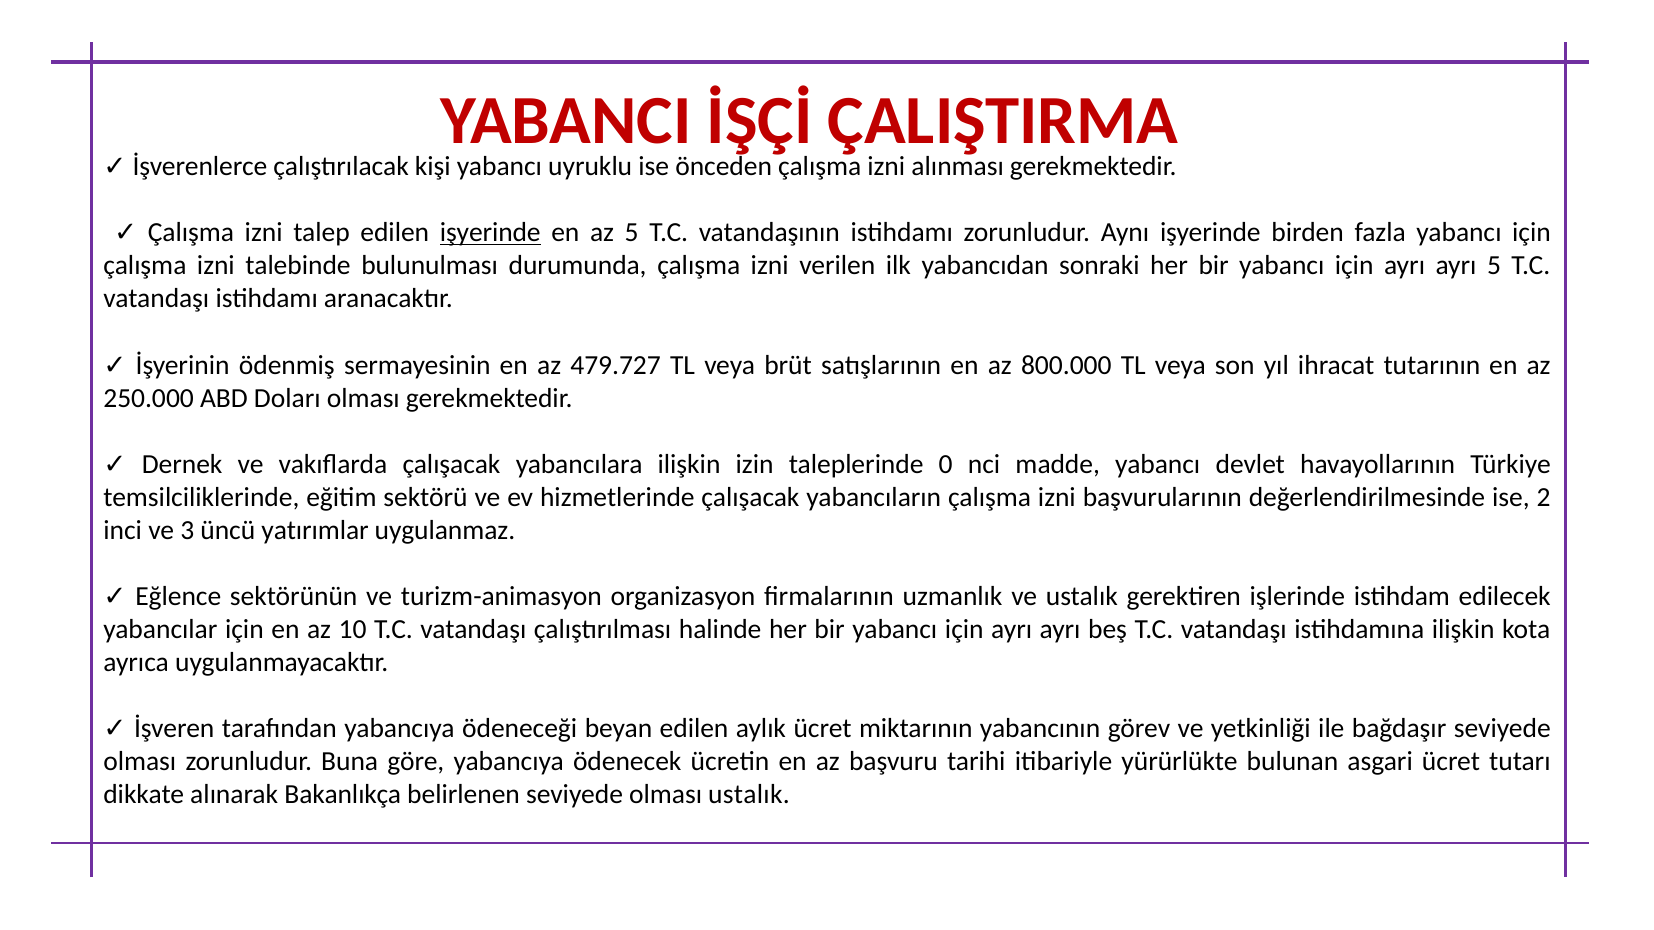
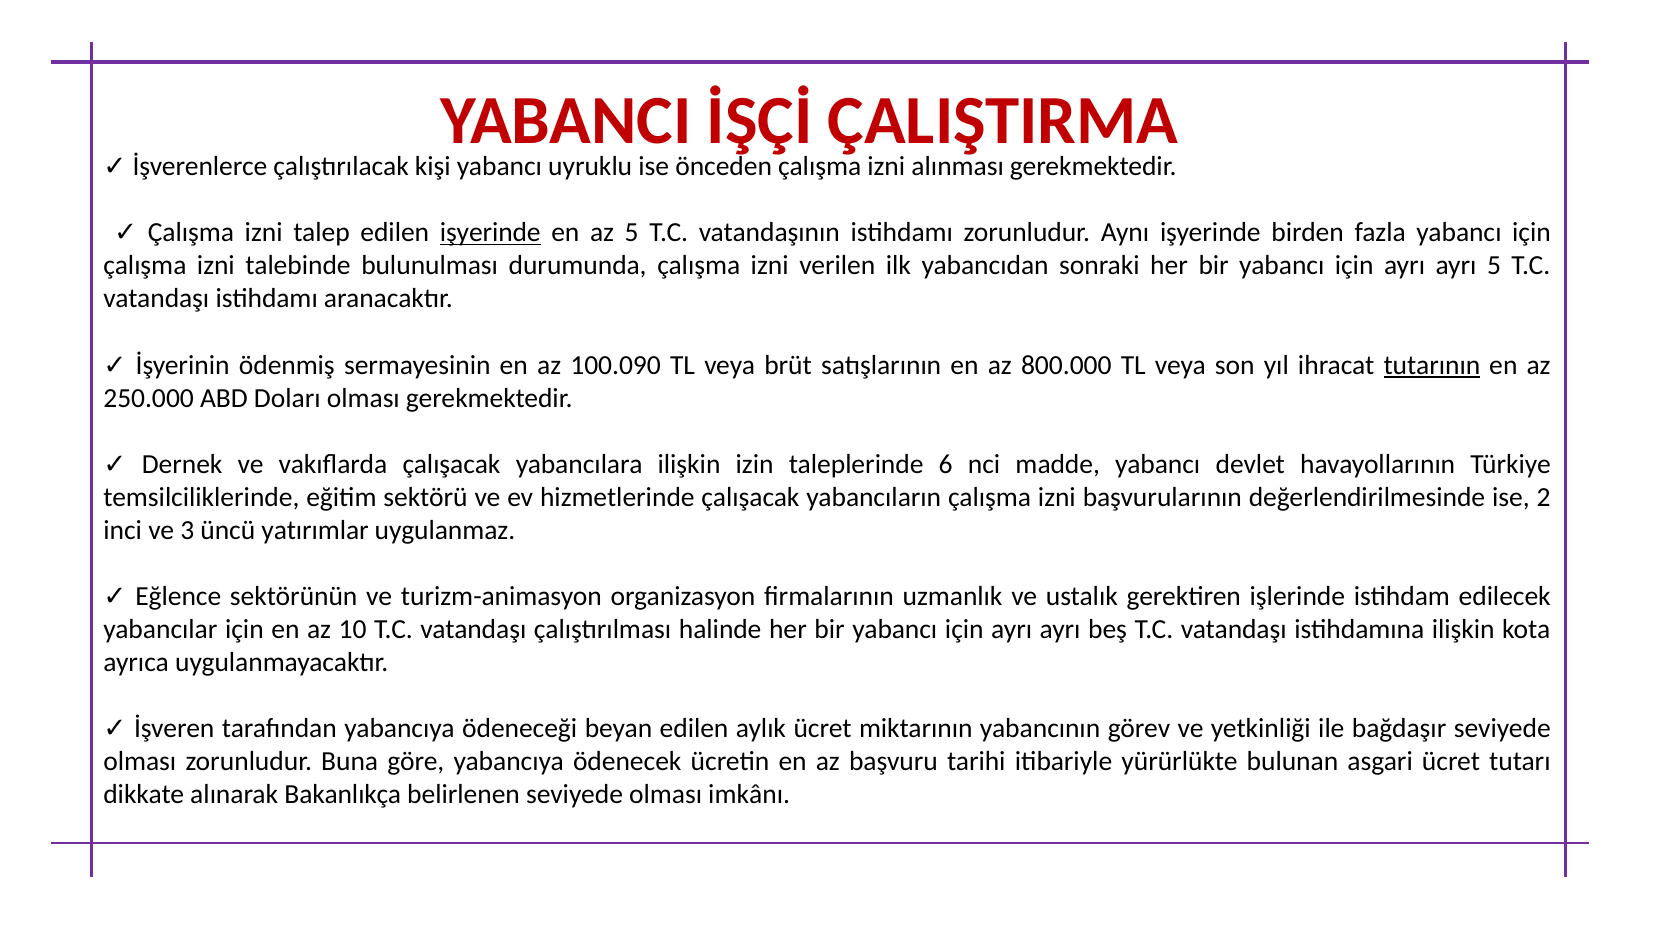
479.727: 479.727 -> 100.090
tutarının underline: none -> present
0: 0 -> 6
olması ustalık: ustalık -> imkânı
